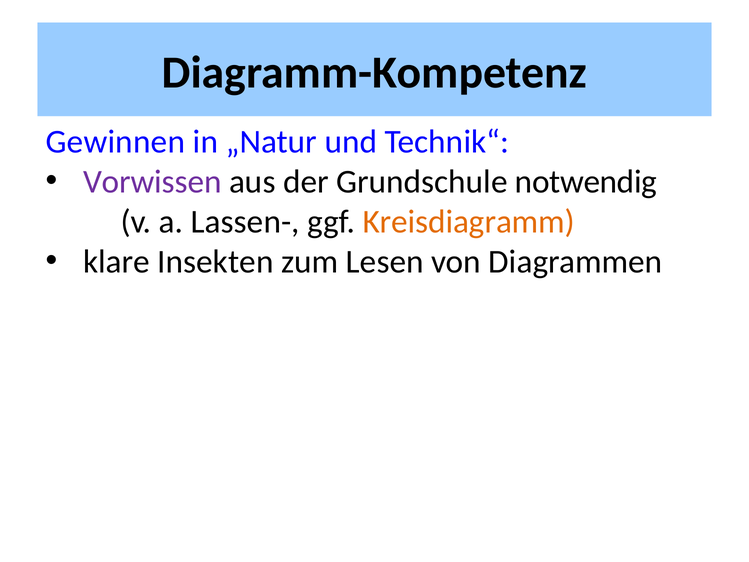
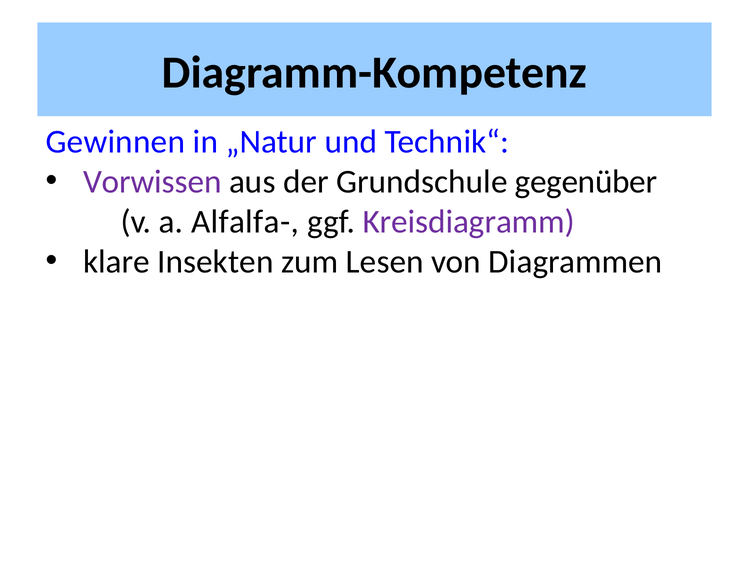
notwendig: notwendig -> gegenüber
Lassen-: Lassen- -> Alfalfa-
Kreisdiagramm colour: orange -> purple
